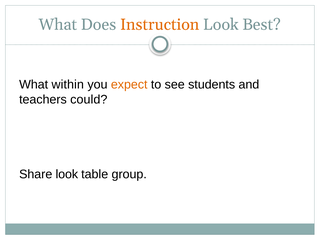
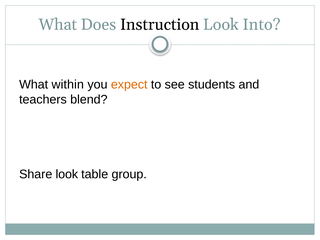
Instruction colour: orange -> black
Best: Best -> Into
could: could -> blend
